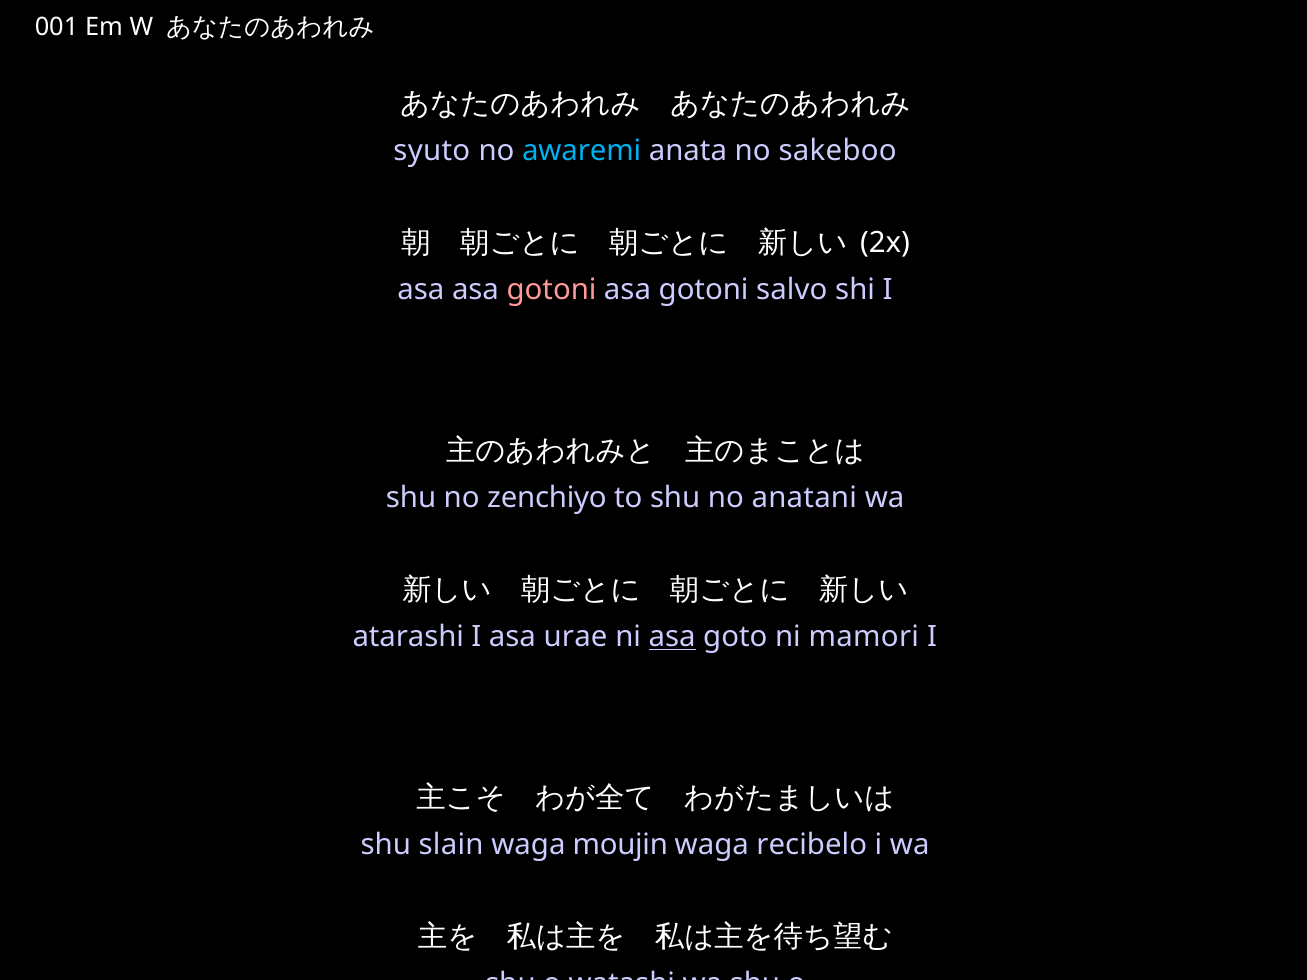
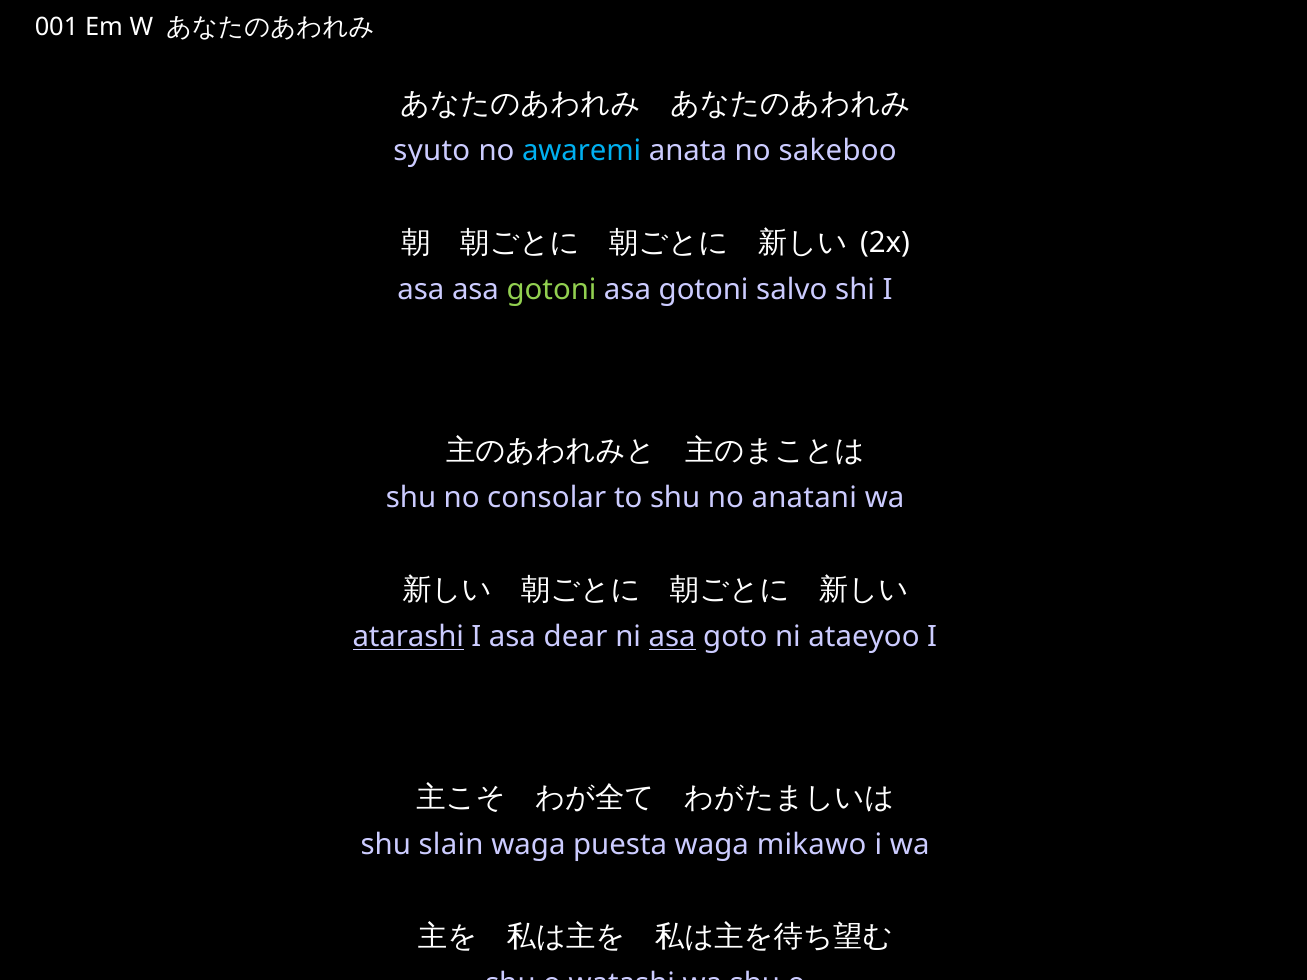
gotoni at (552, 290) colour: pink -> light green
zenchiyo: zenchiyo -> consolar
atarashi underline: none -> present
urae: urae -> dear
mamori: mamori -> ataeyoo
moujin: moujin -> puesta
recibelo: recibelo -> mikawo
